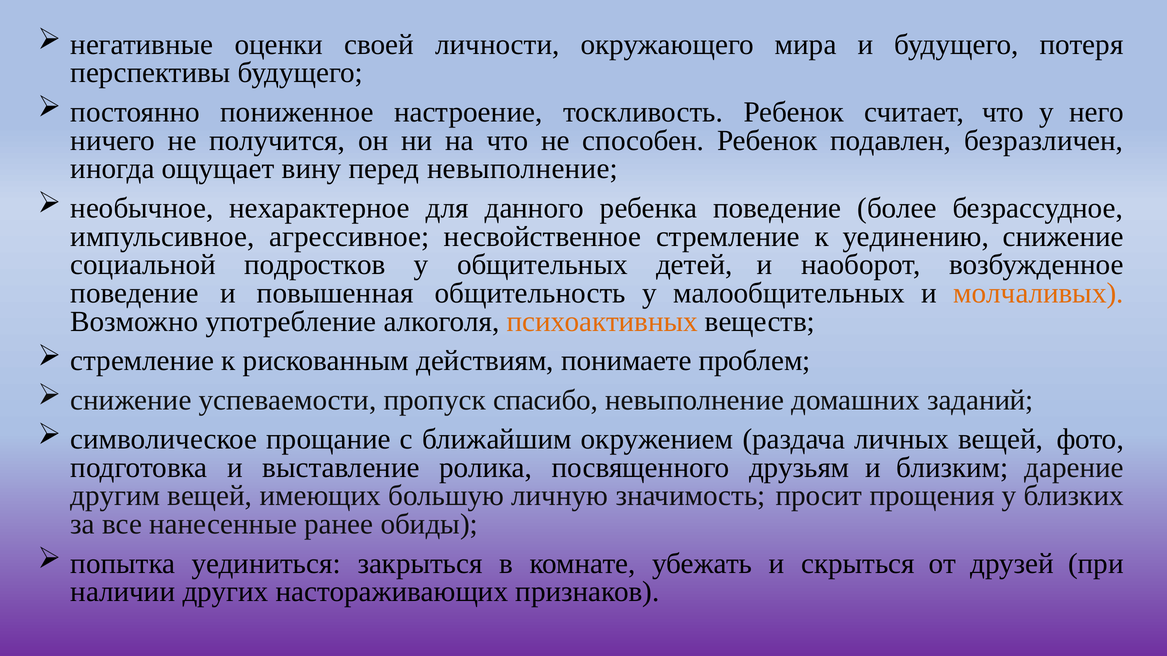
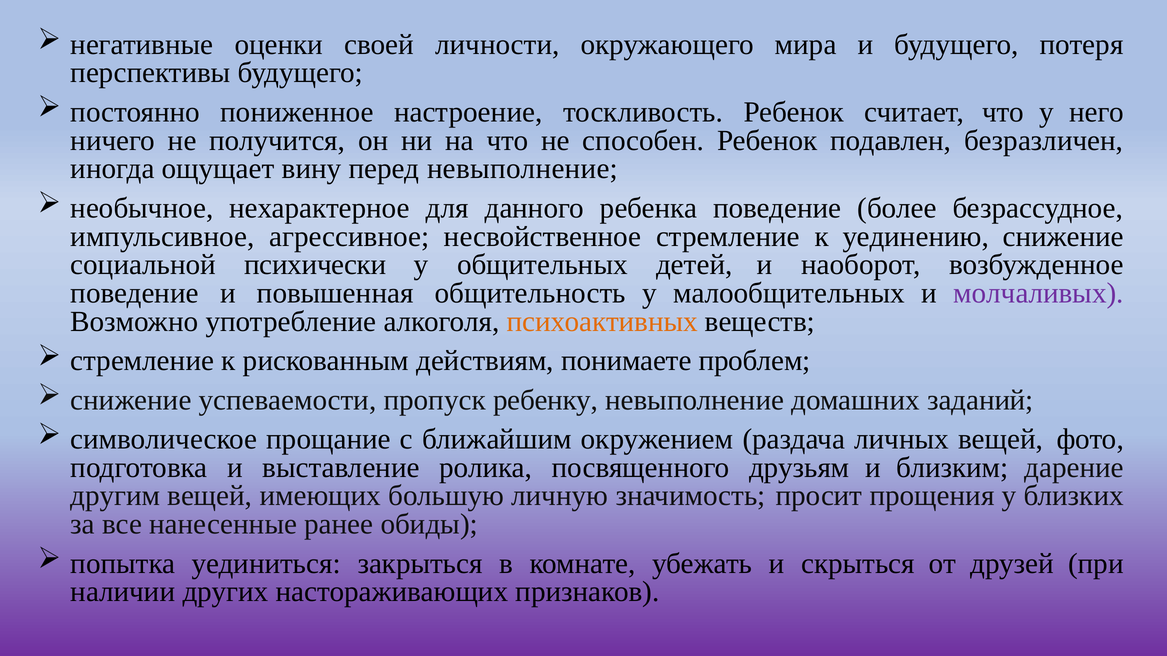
подростков: подростков -> психически
молчаливых colour: orange -> purple
спасибо: спасибо -> ребенку
